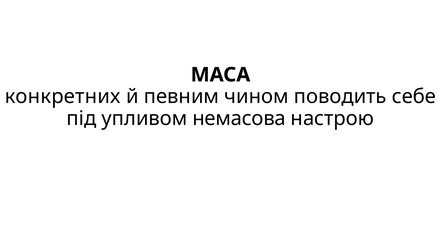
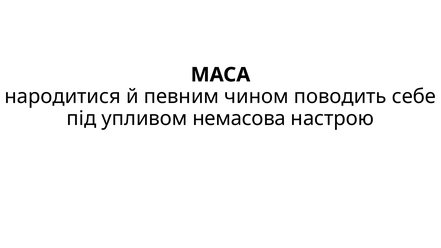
конкретних: конкретних -> народитися
